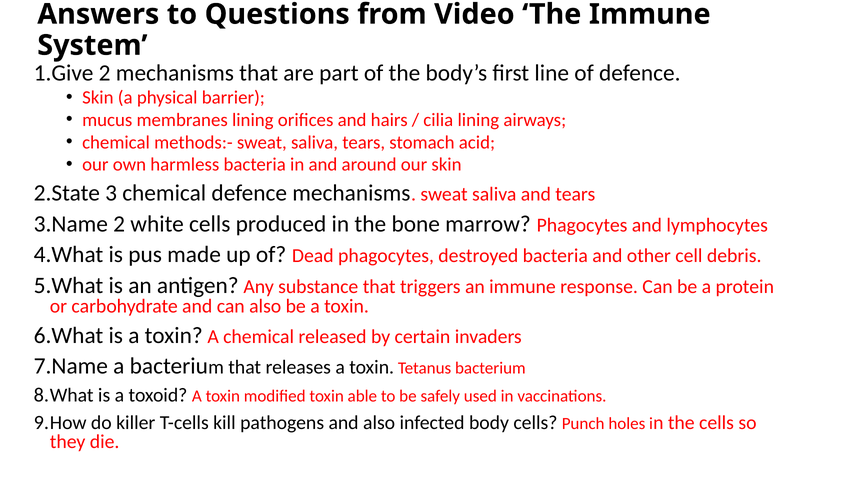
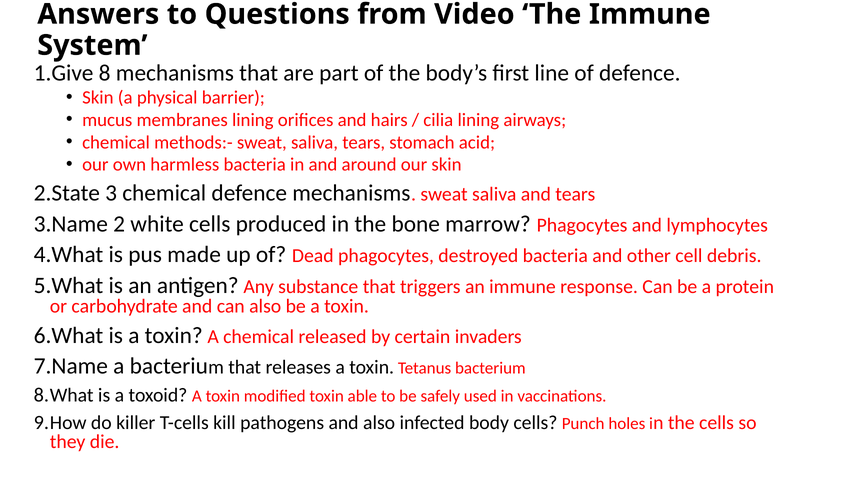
2 at (105, 73): 2 -> 8
